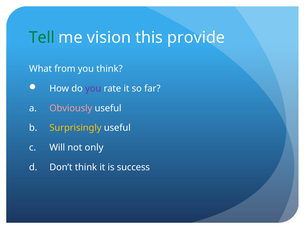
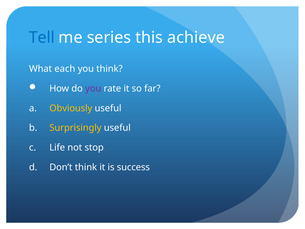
Tell colour: green -> blue
vision: vision -> series
provide: provide -> achieve
from: from -> each
Obviously colour: pink -> yellow
Will: Will -> Life
only: only -> stop
